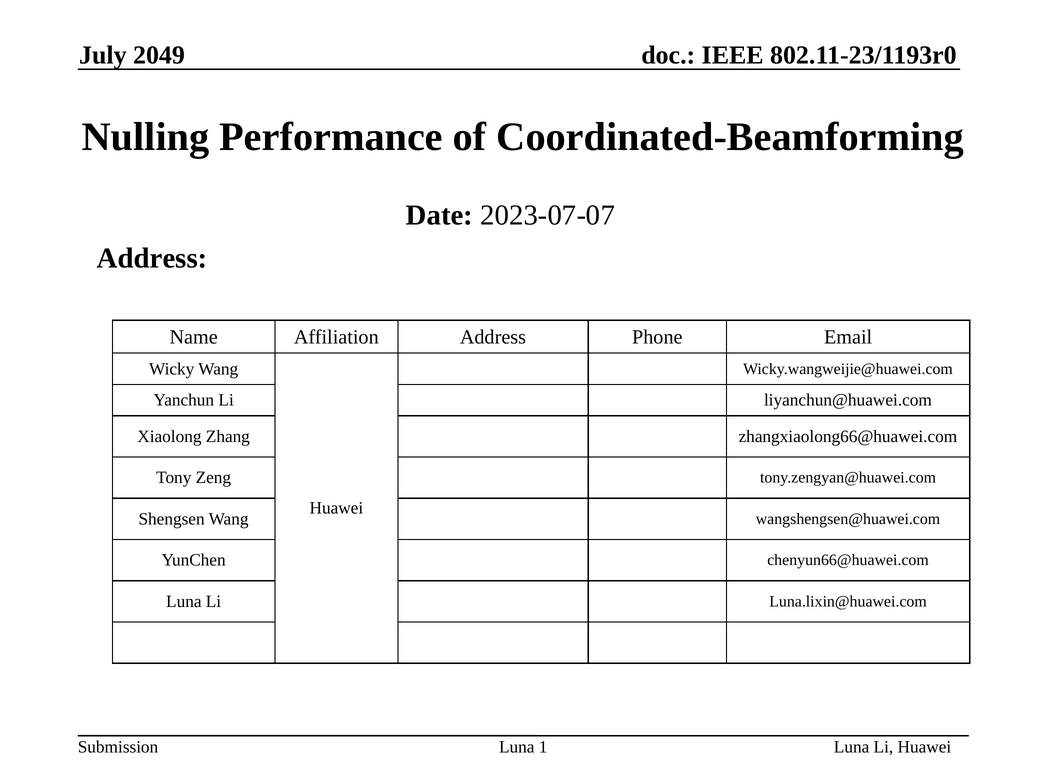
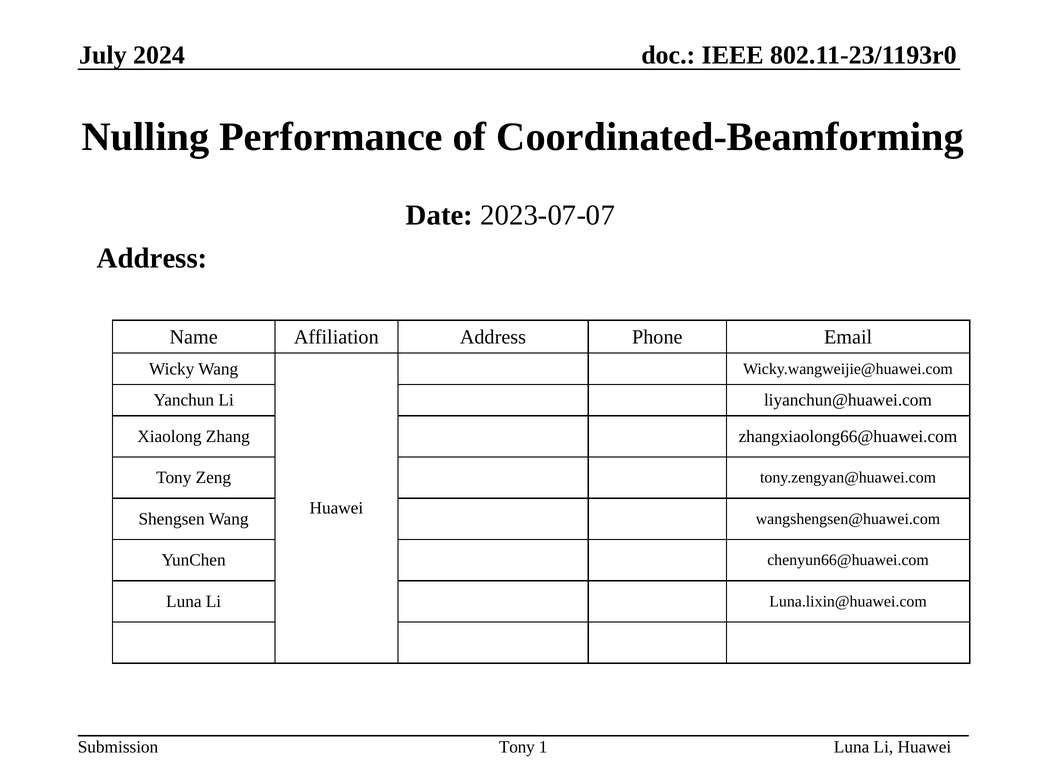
2049: 2049 -> 2024
Luna at (517, 747): Luna -> Tony
